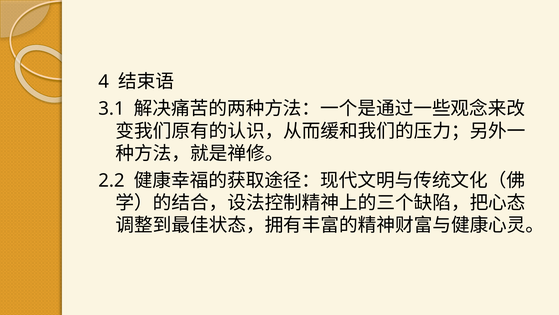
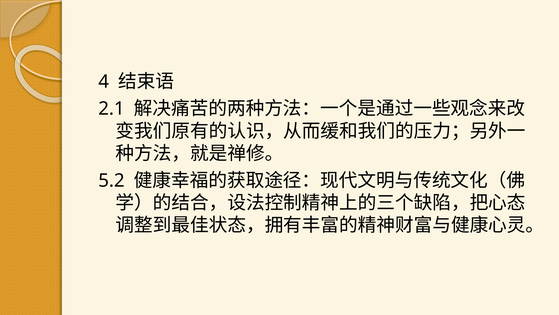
3.1: 3.1 -> 2.1
2.2: 2.2 -> 5.2
